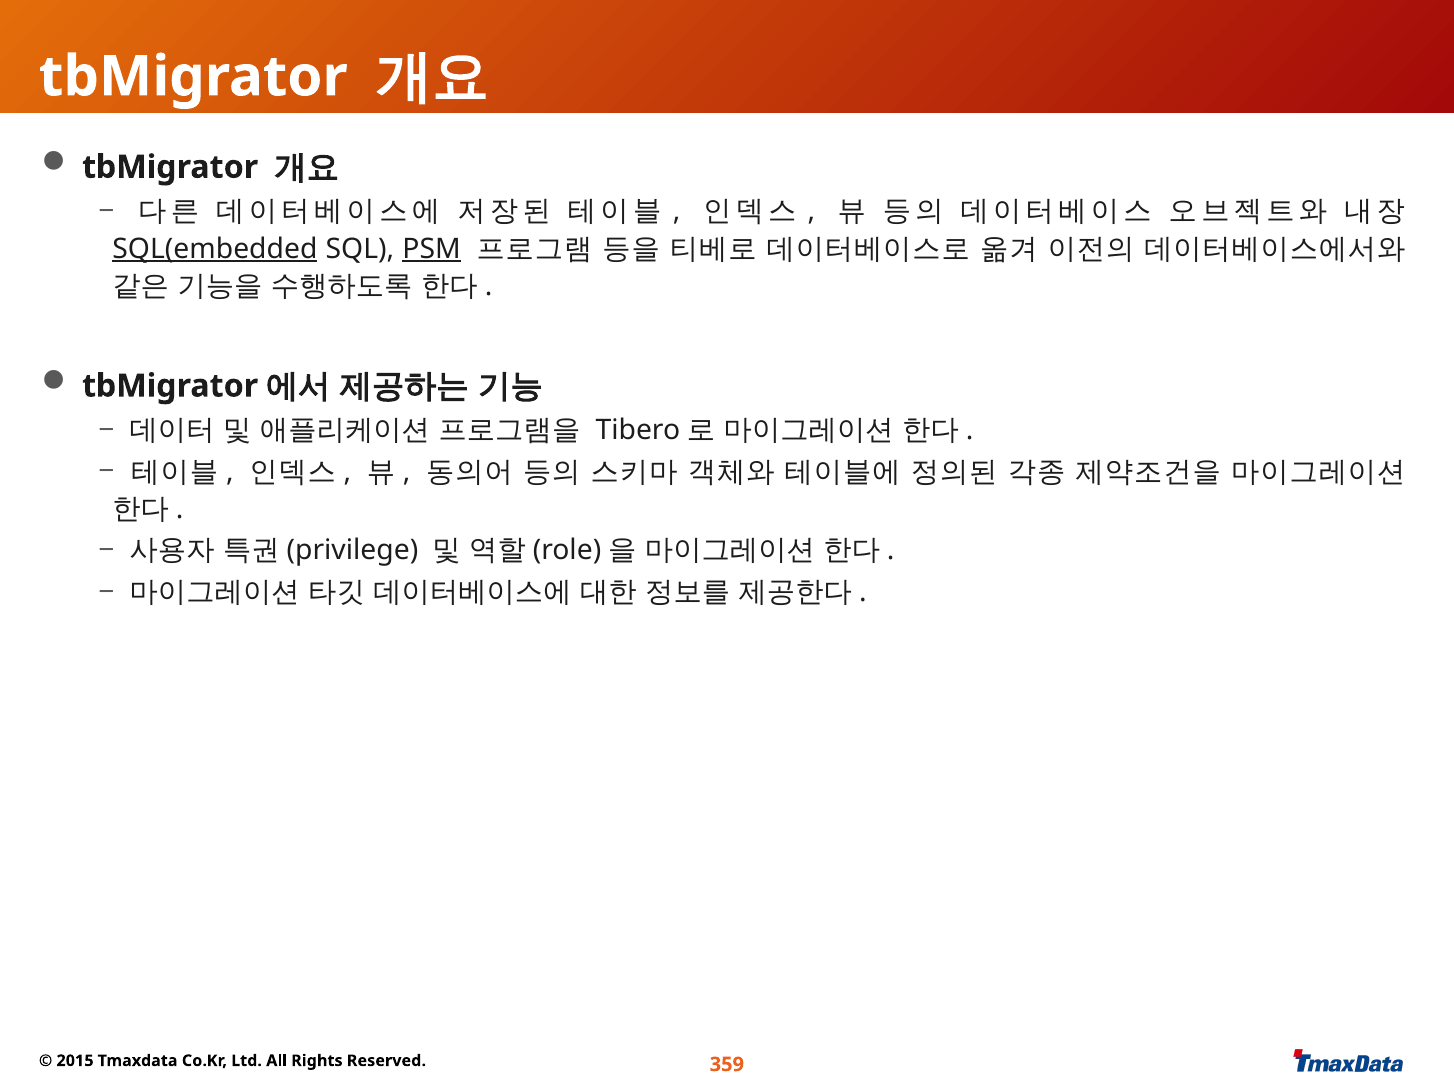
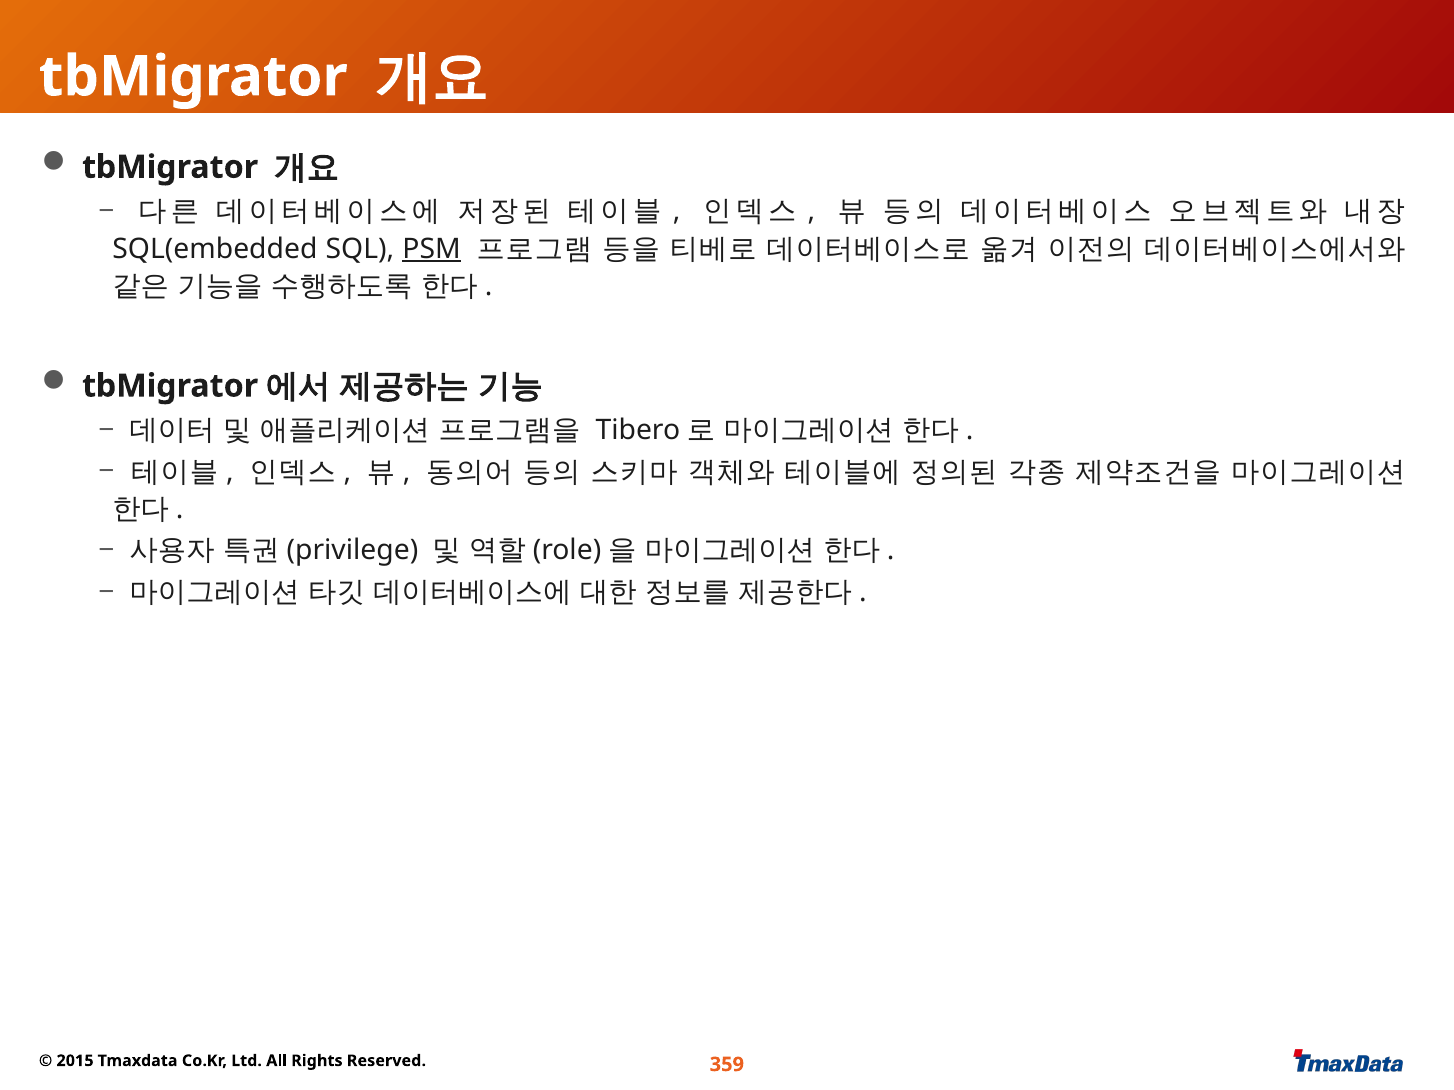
SQL(embedded underline: present -> none
